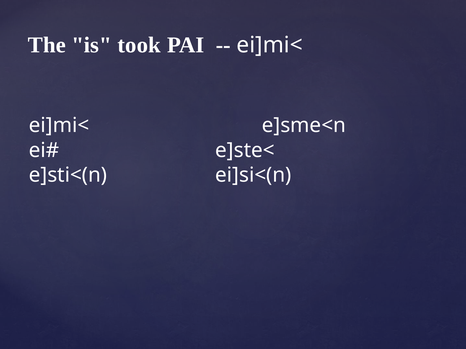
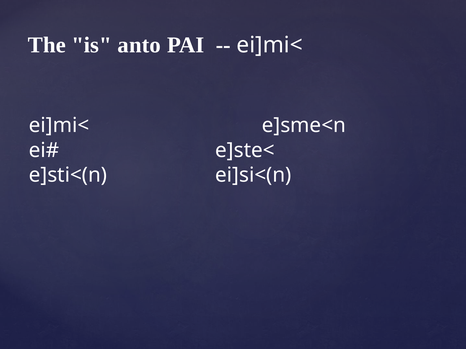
took: took -> anto
